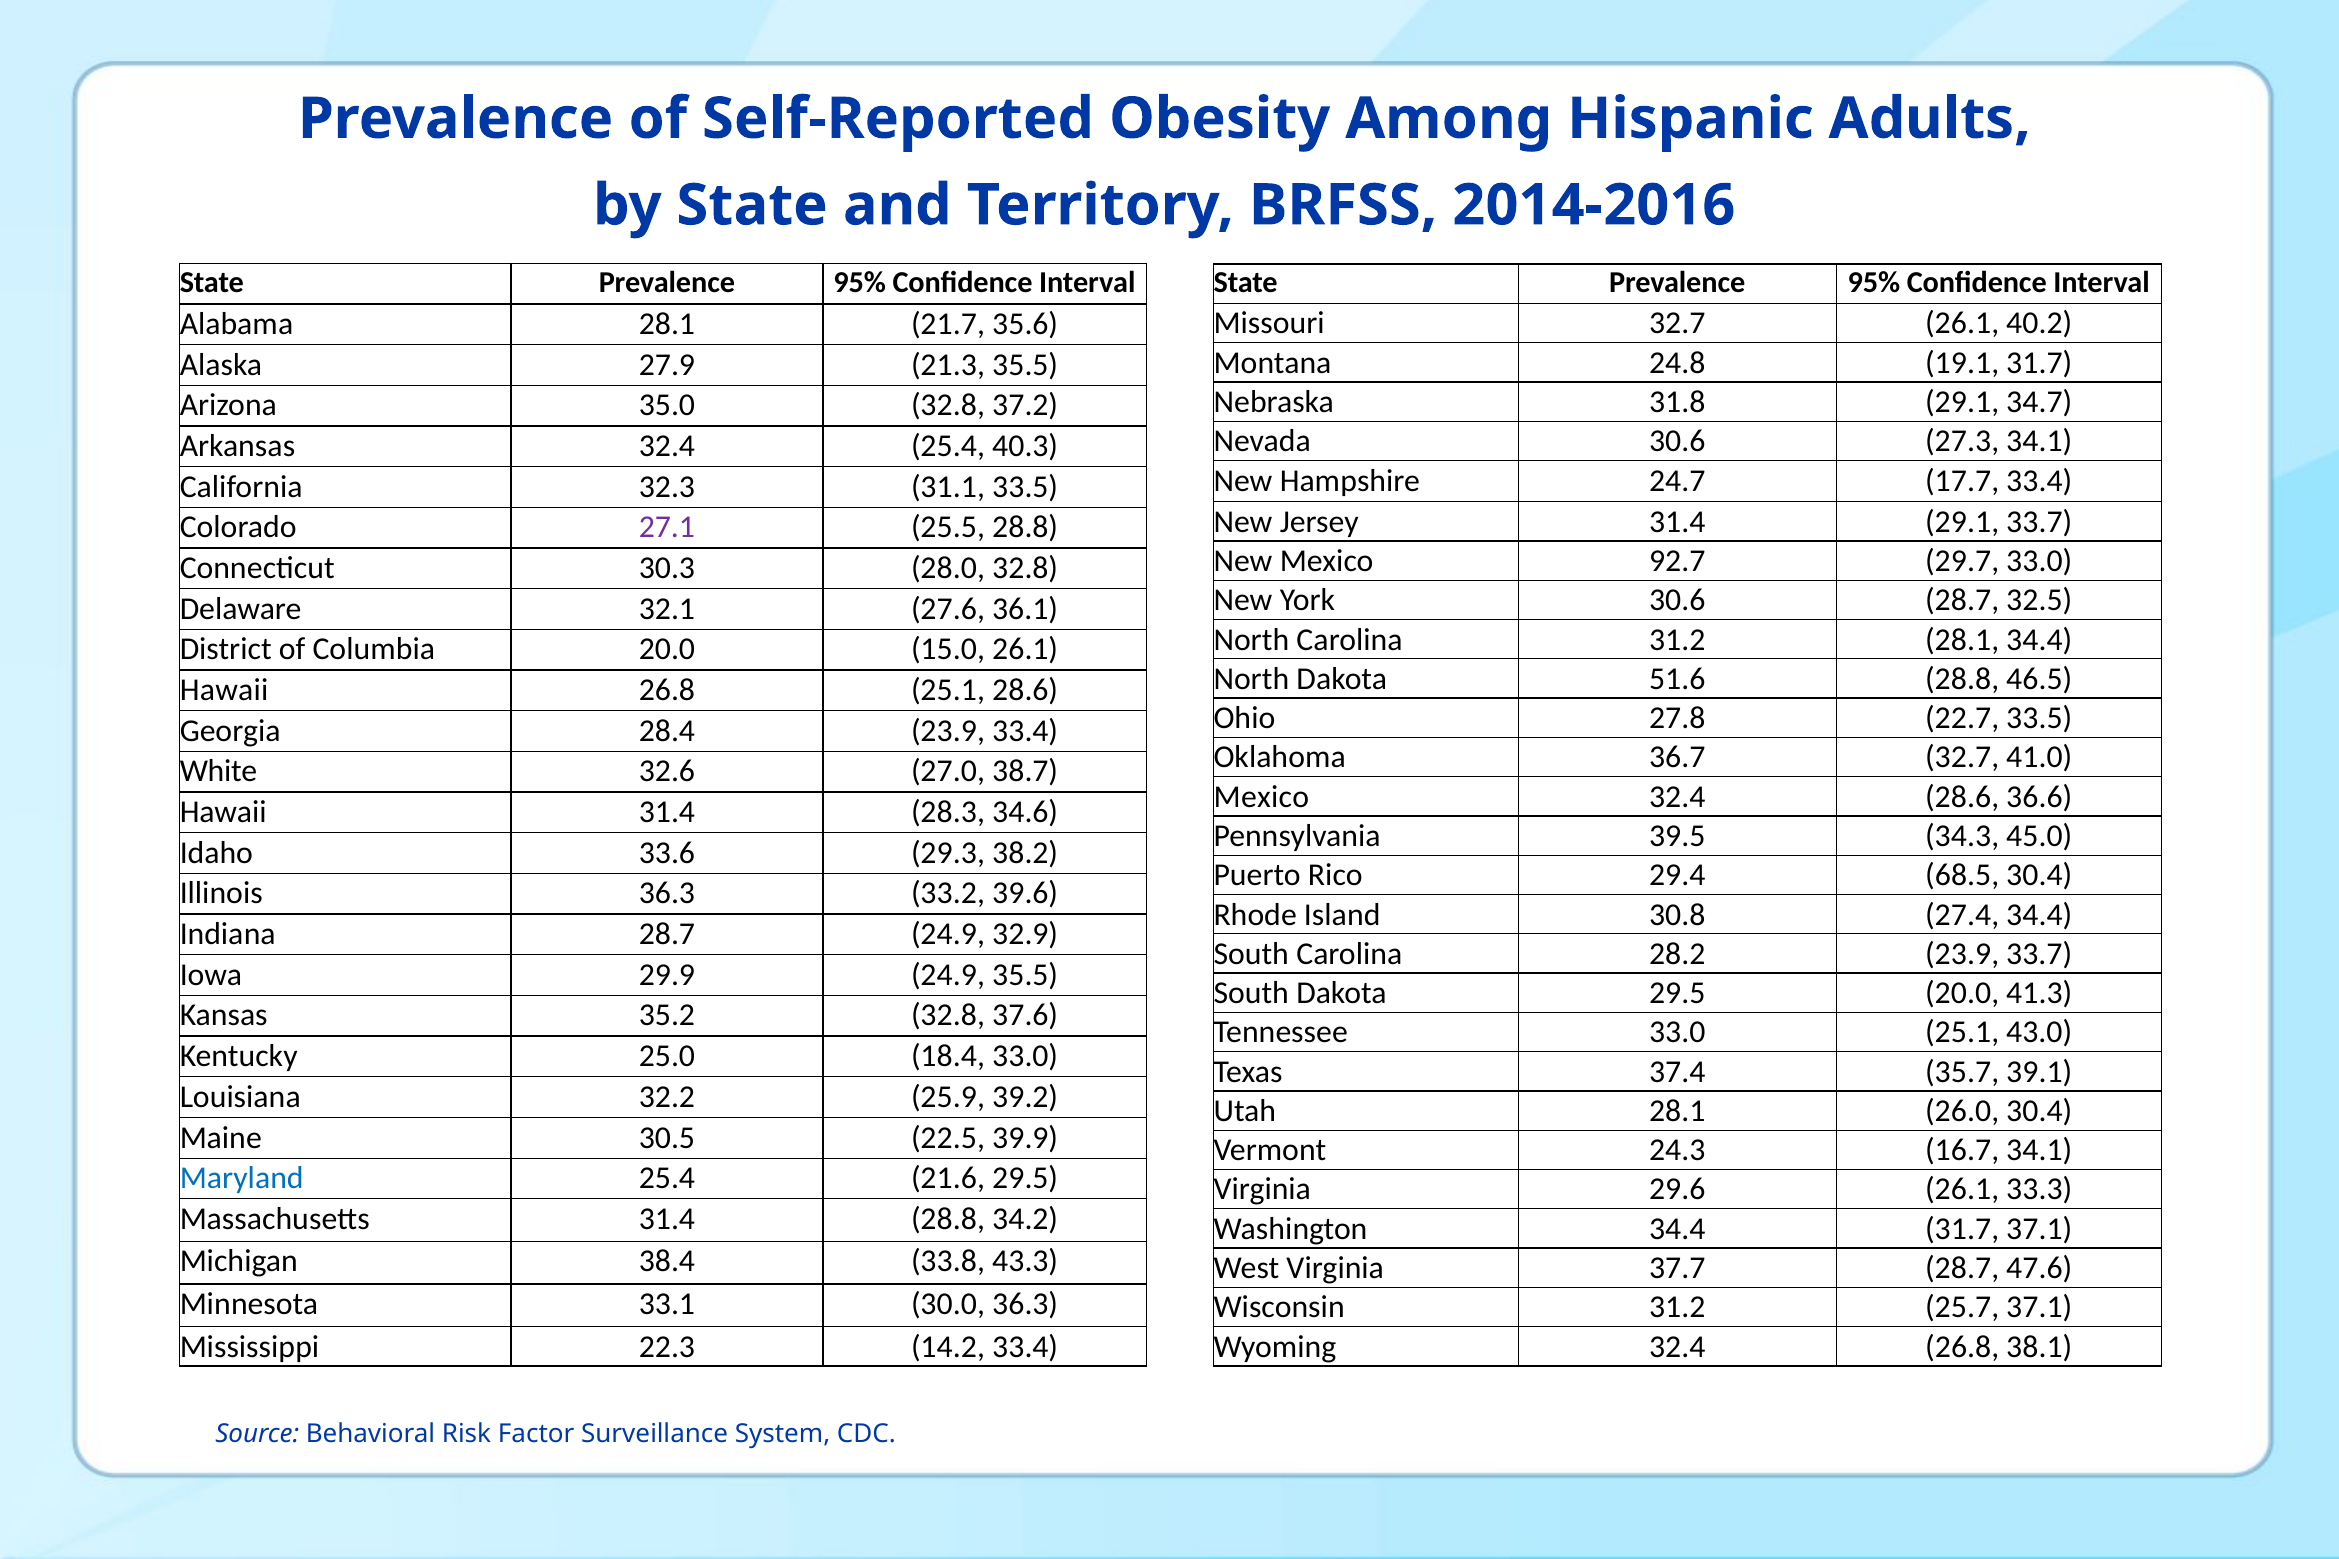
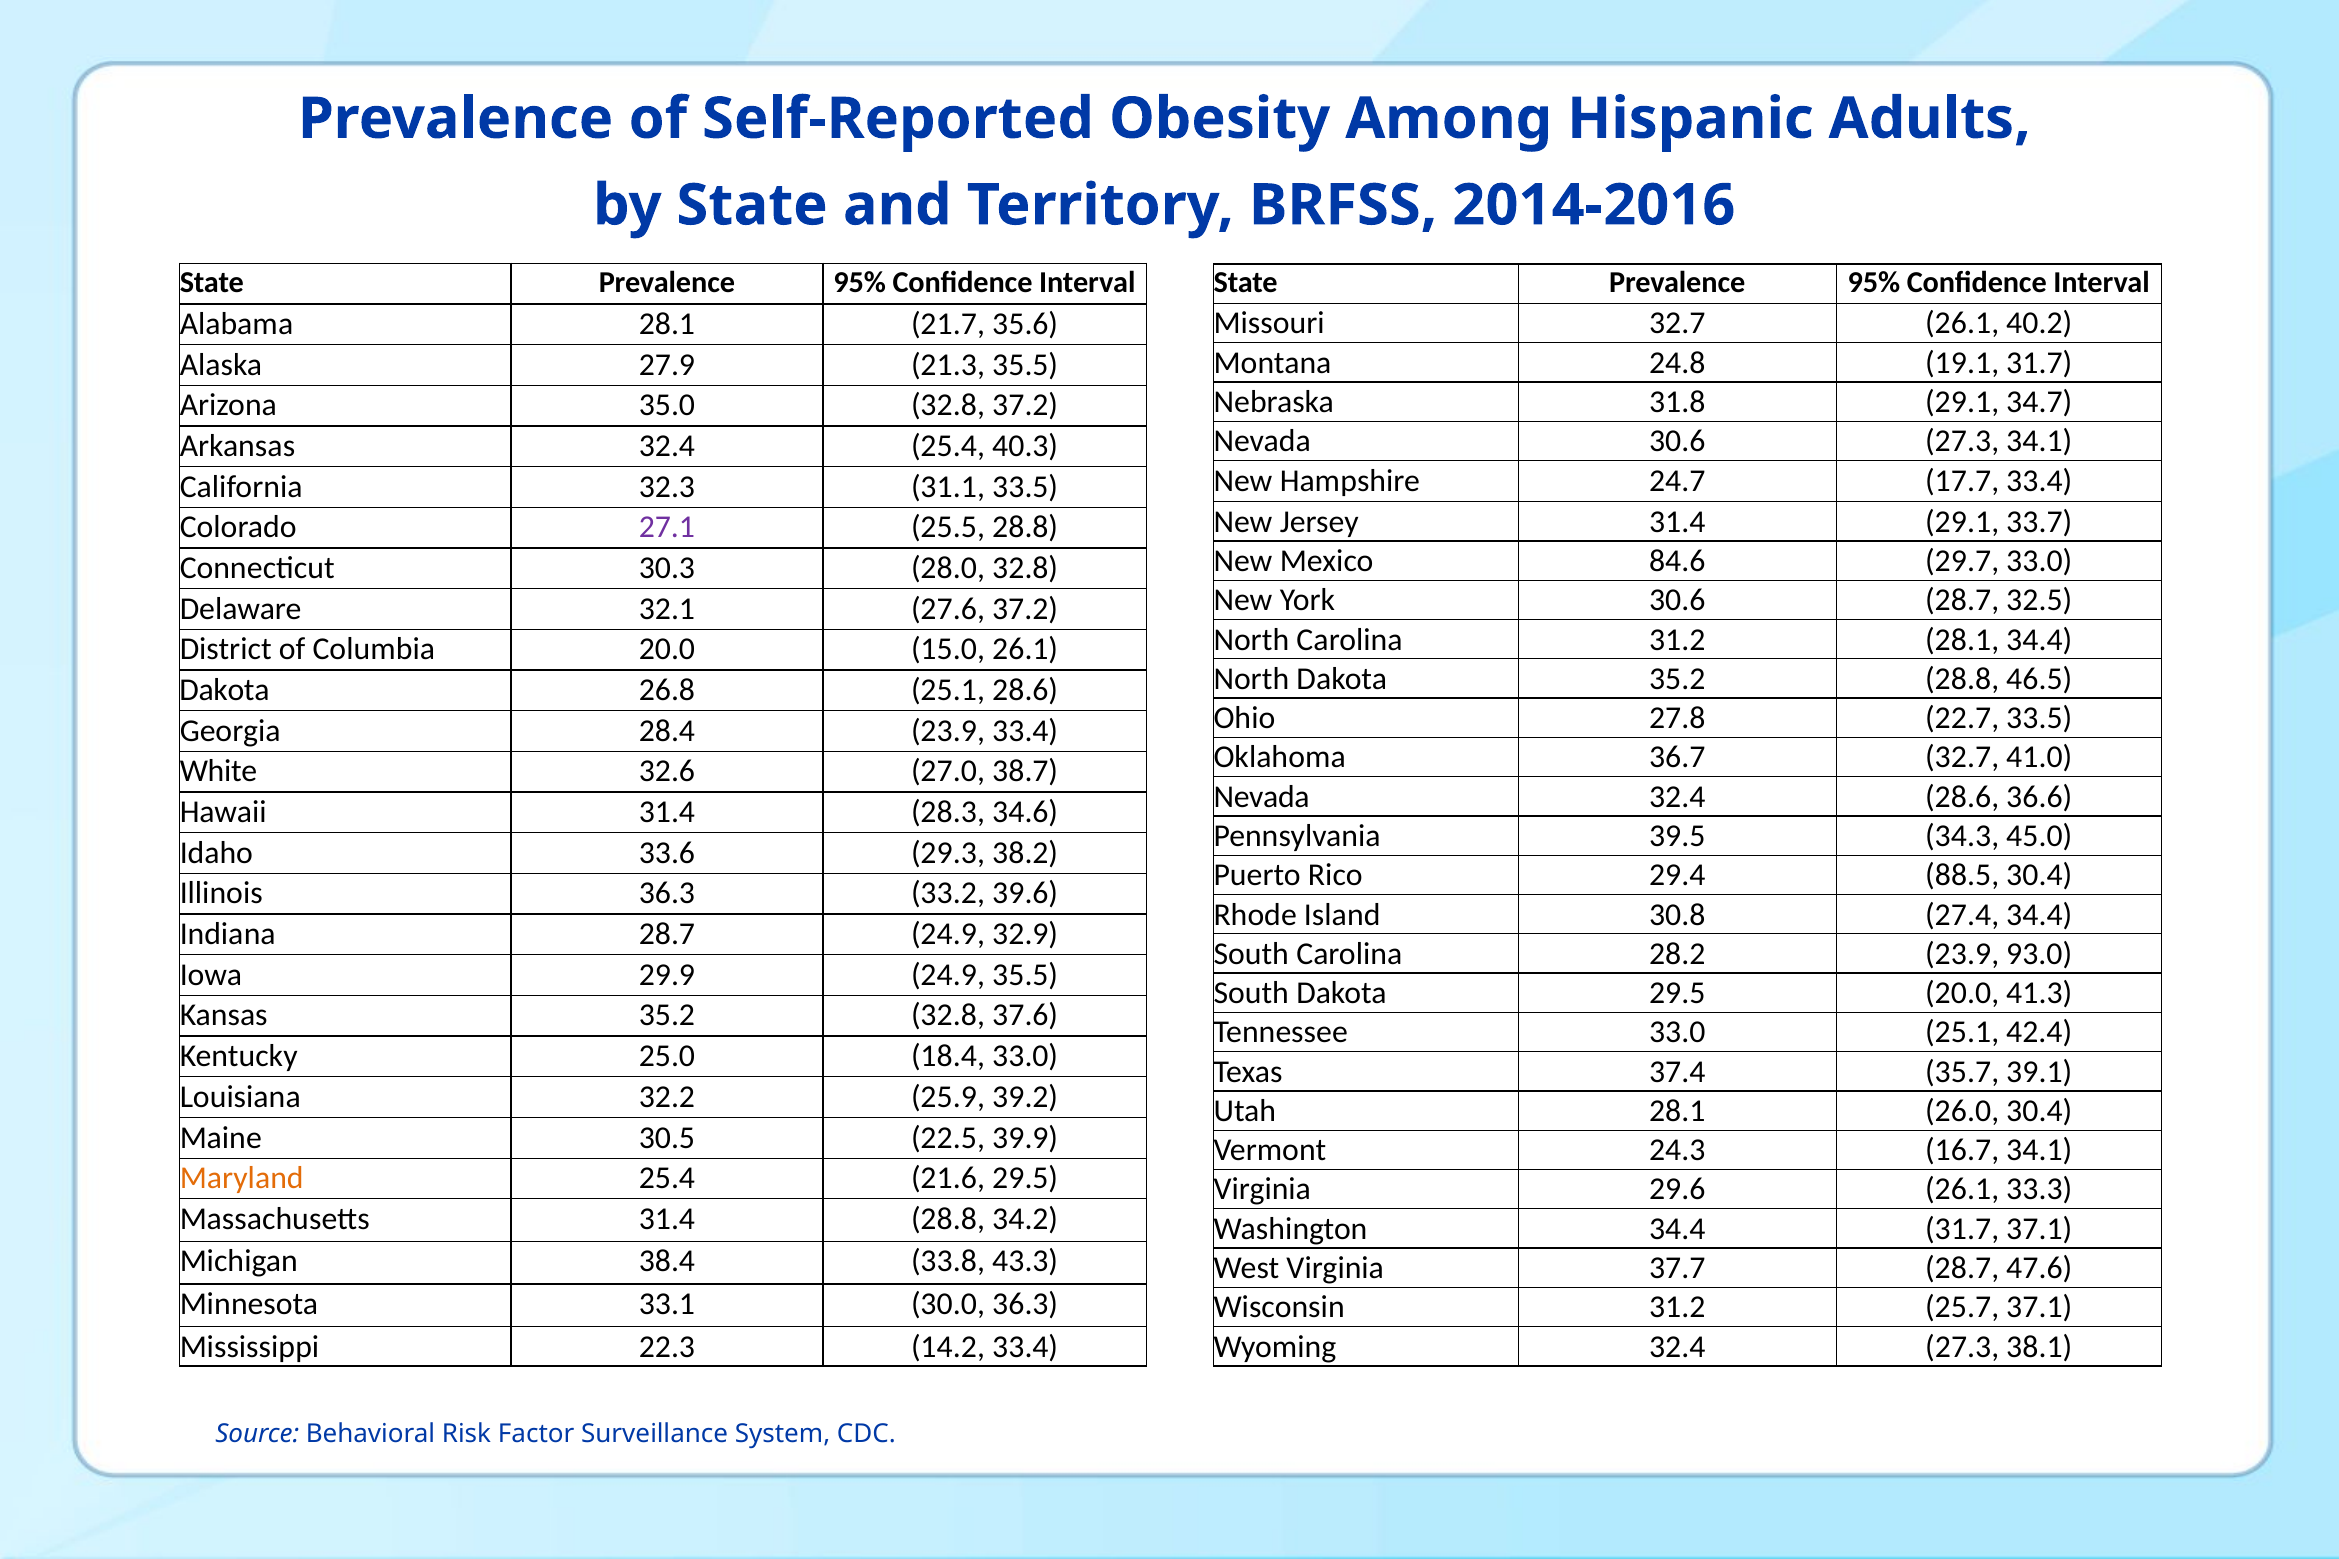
92.7: 92.7 -> 84.6
27.6 36.1: 36.1 -> 37.2
Dakota 51.6: 51.6 -> 35.2
Hawaii at (224, 690): Hawaii -> Dakota
Mexico at (1261, 797): Mexico -> Nevada
68.5: 68.5 -> 88.5
23.9 33.7: 33.7 -> 93.0
43.0: 43.0 -> 42.4
Maryland colour: blue -> orange
32.4 26.8: 26.8 -> 27.3
